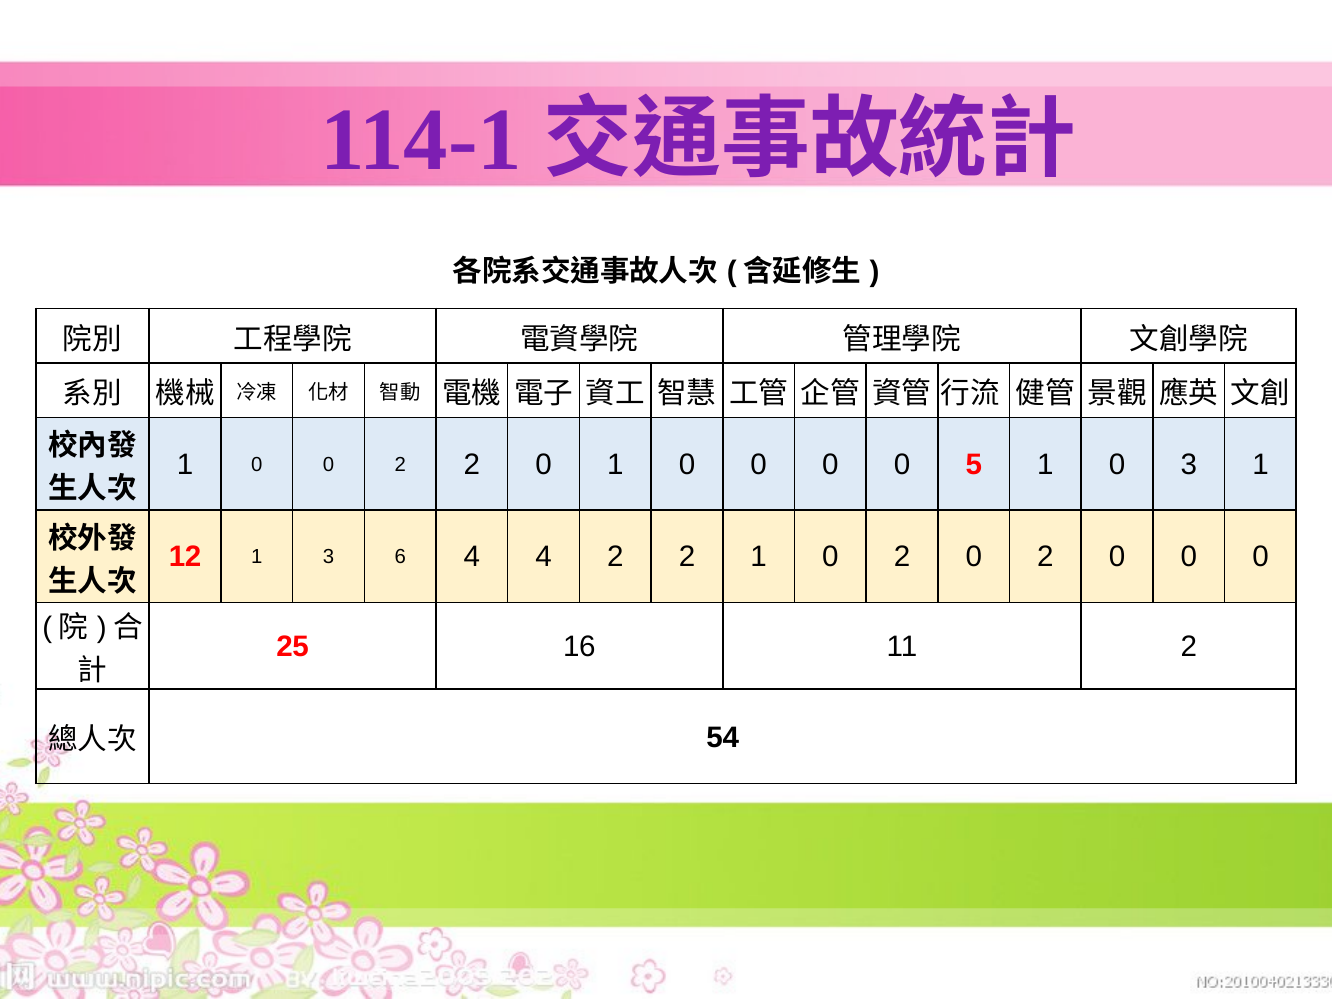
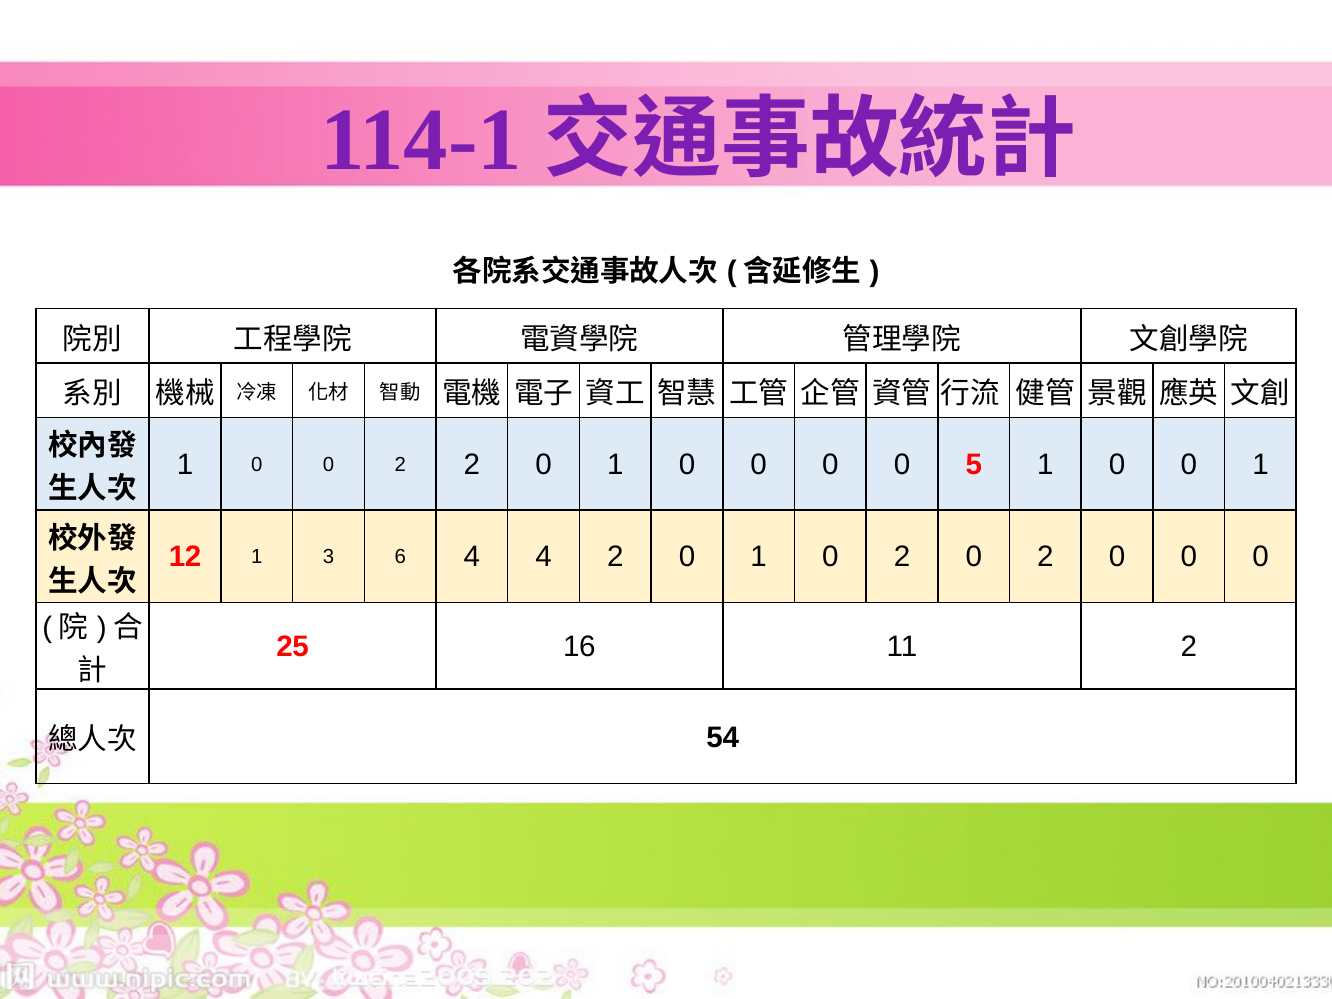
5 1 0 3: 3 -> 0
4 2 2: 2 -> 0
